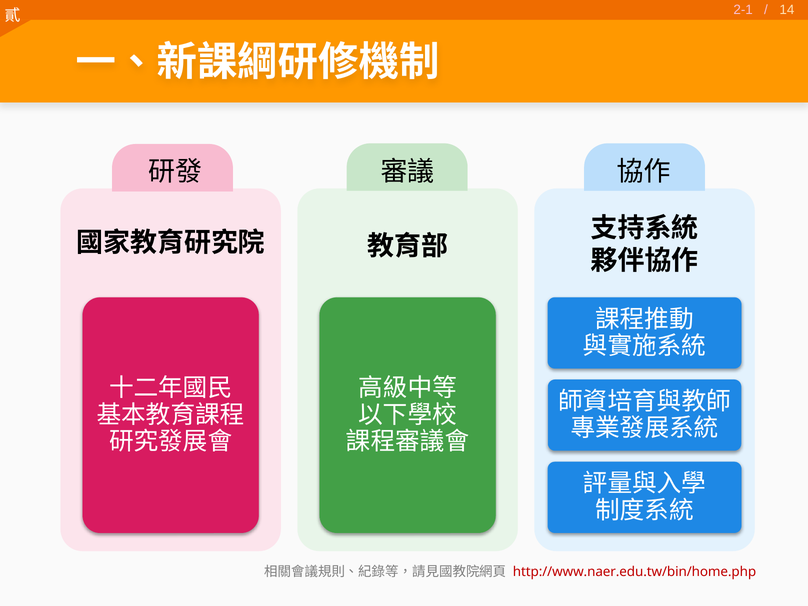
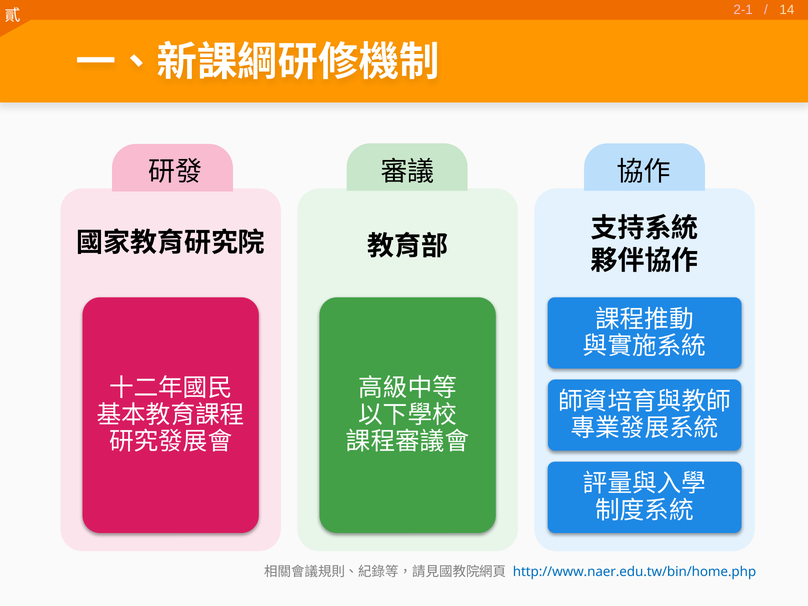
http://www.naer.edu.tw/bin/home.php colour: red -> blue
